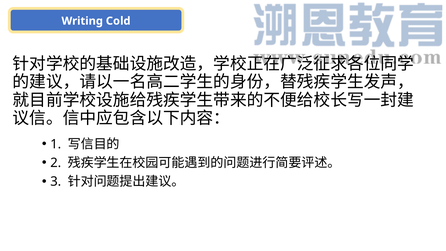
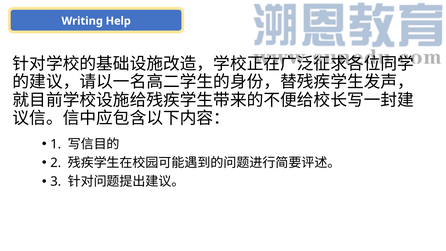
Cold: Cold -> Help
